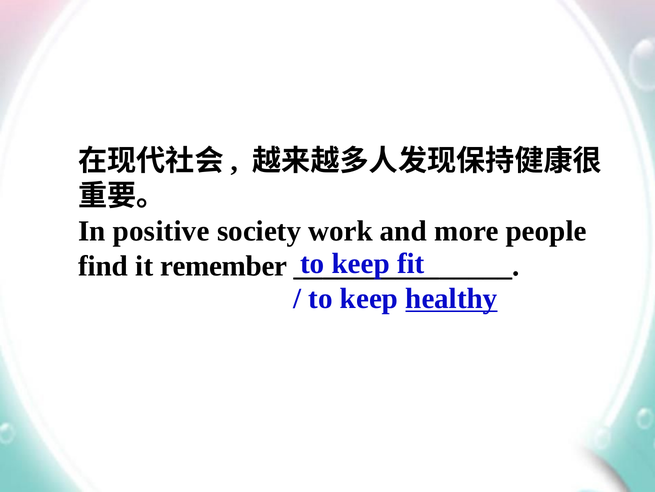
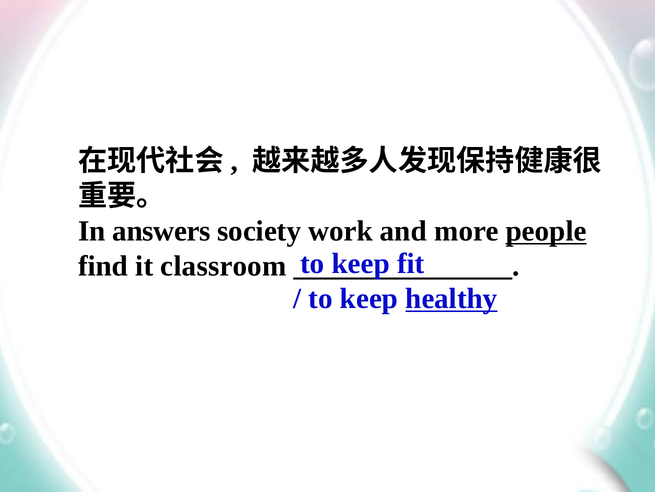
positive: positive -> answers
people underline: none -> present
remember: remember -> classroom
